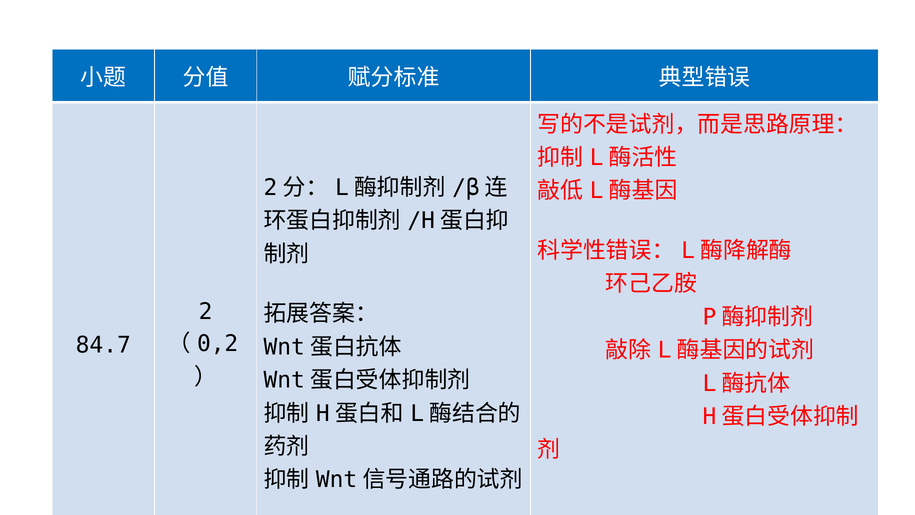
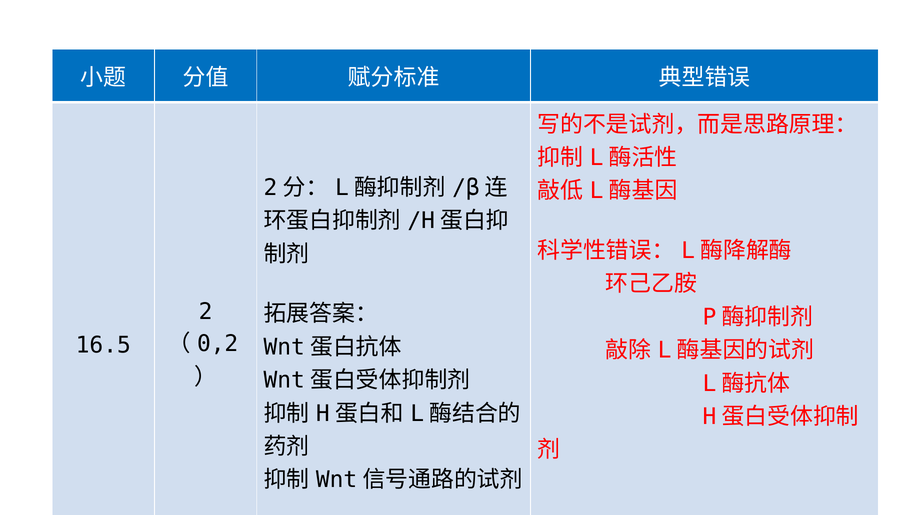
84.7: 84.7 -> 16.5
